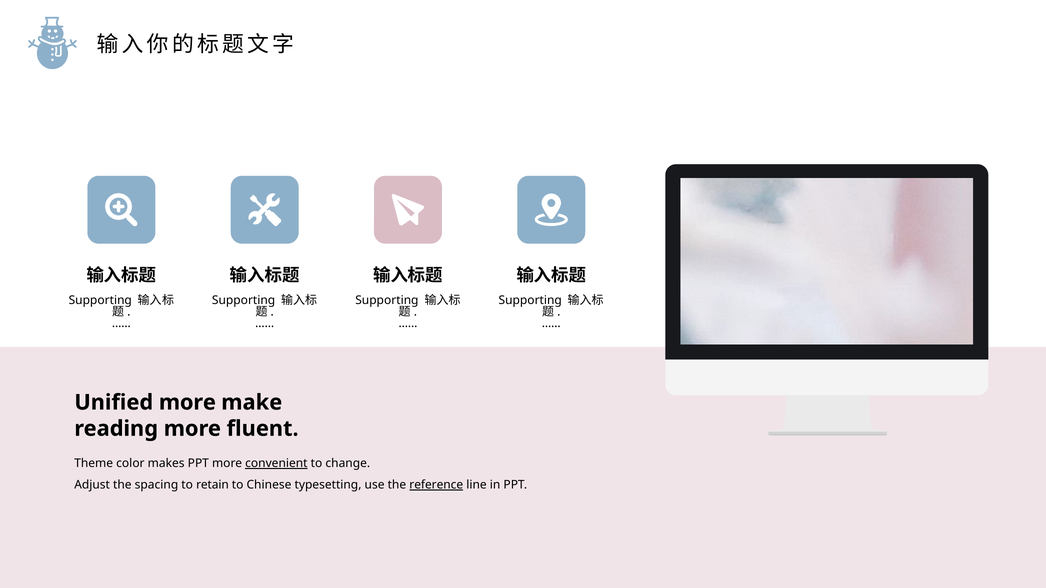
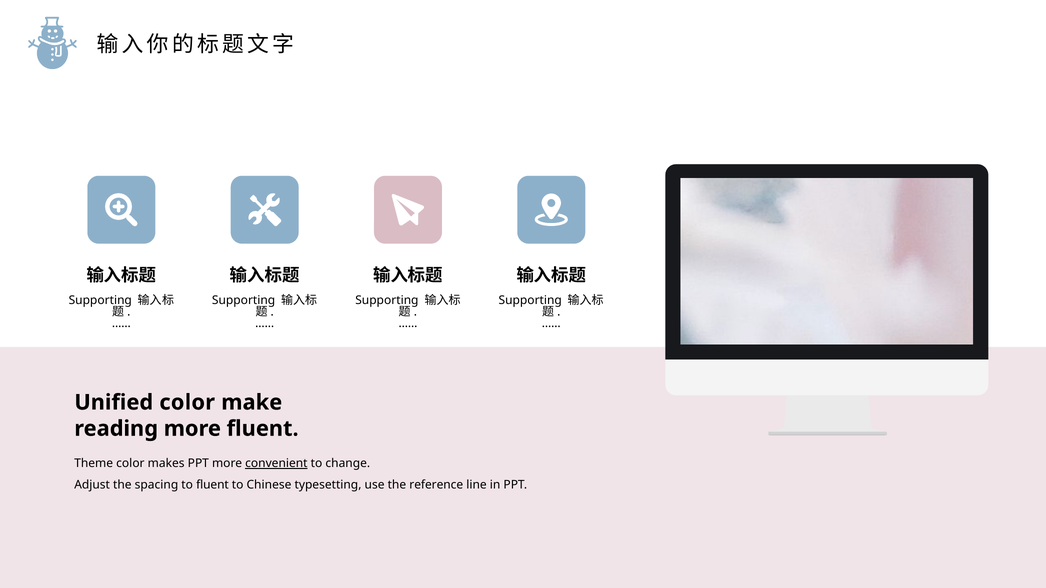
Unified more: more -> color
to retain: retain -> fluent
reference underline: present -> none
